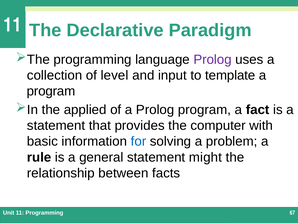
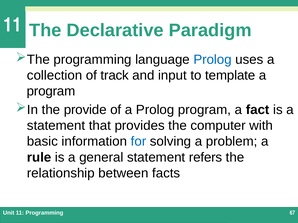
Prolog at (213, 60) colour: purple -> blue
level: level -> track
applied: applied -> provide
might: might -> refers
